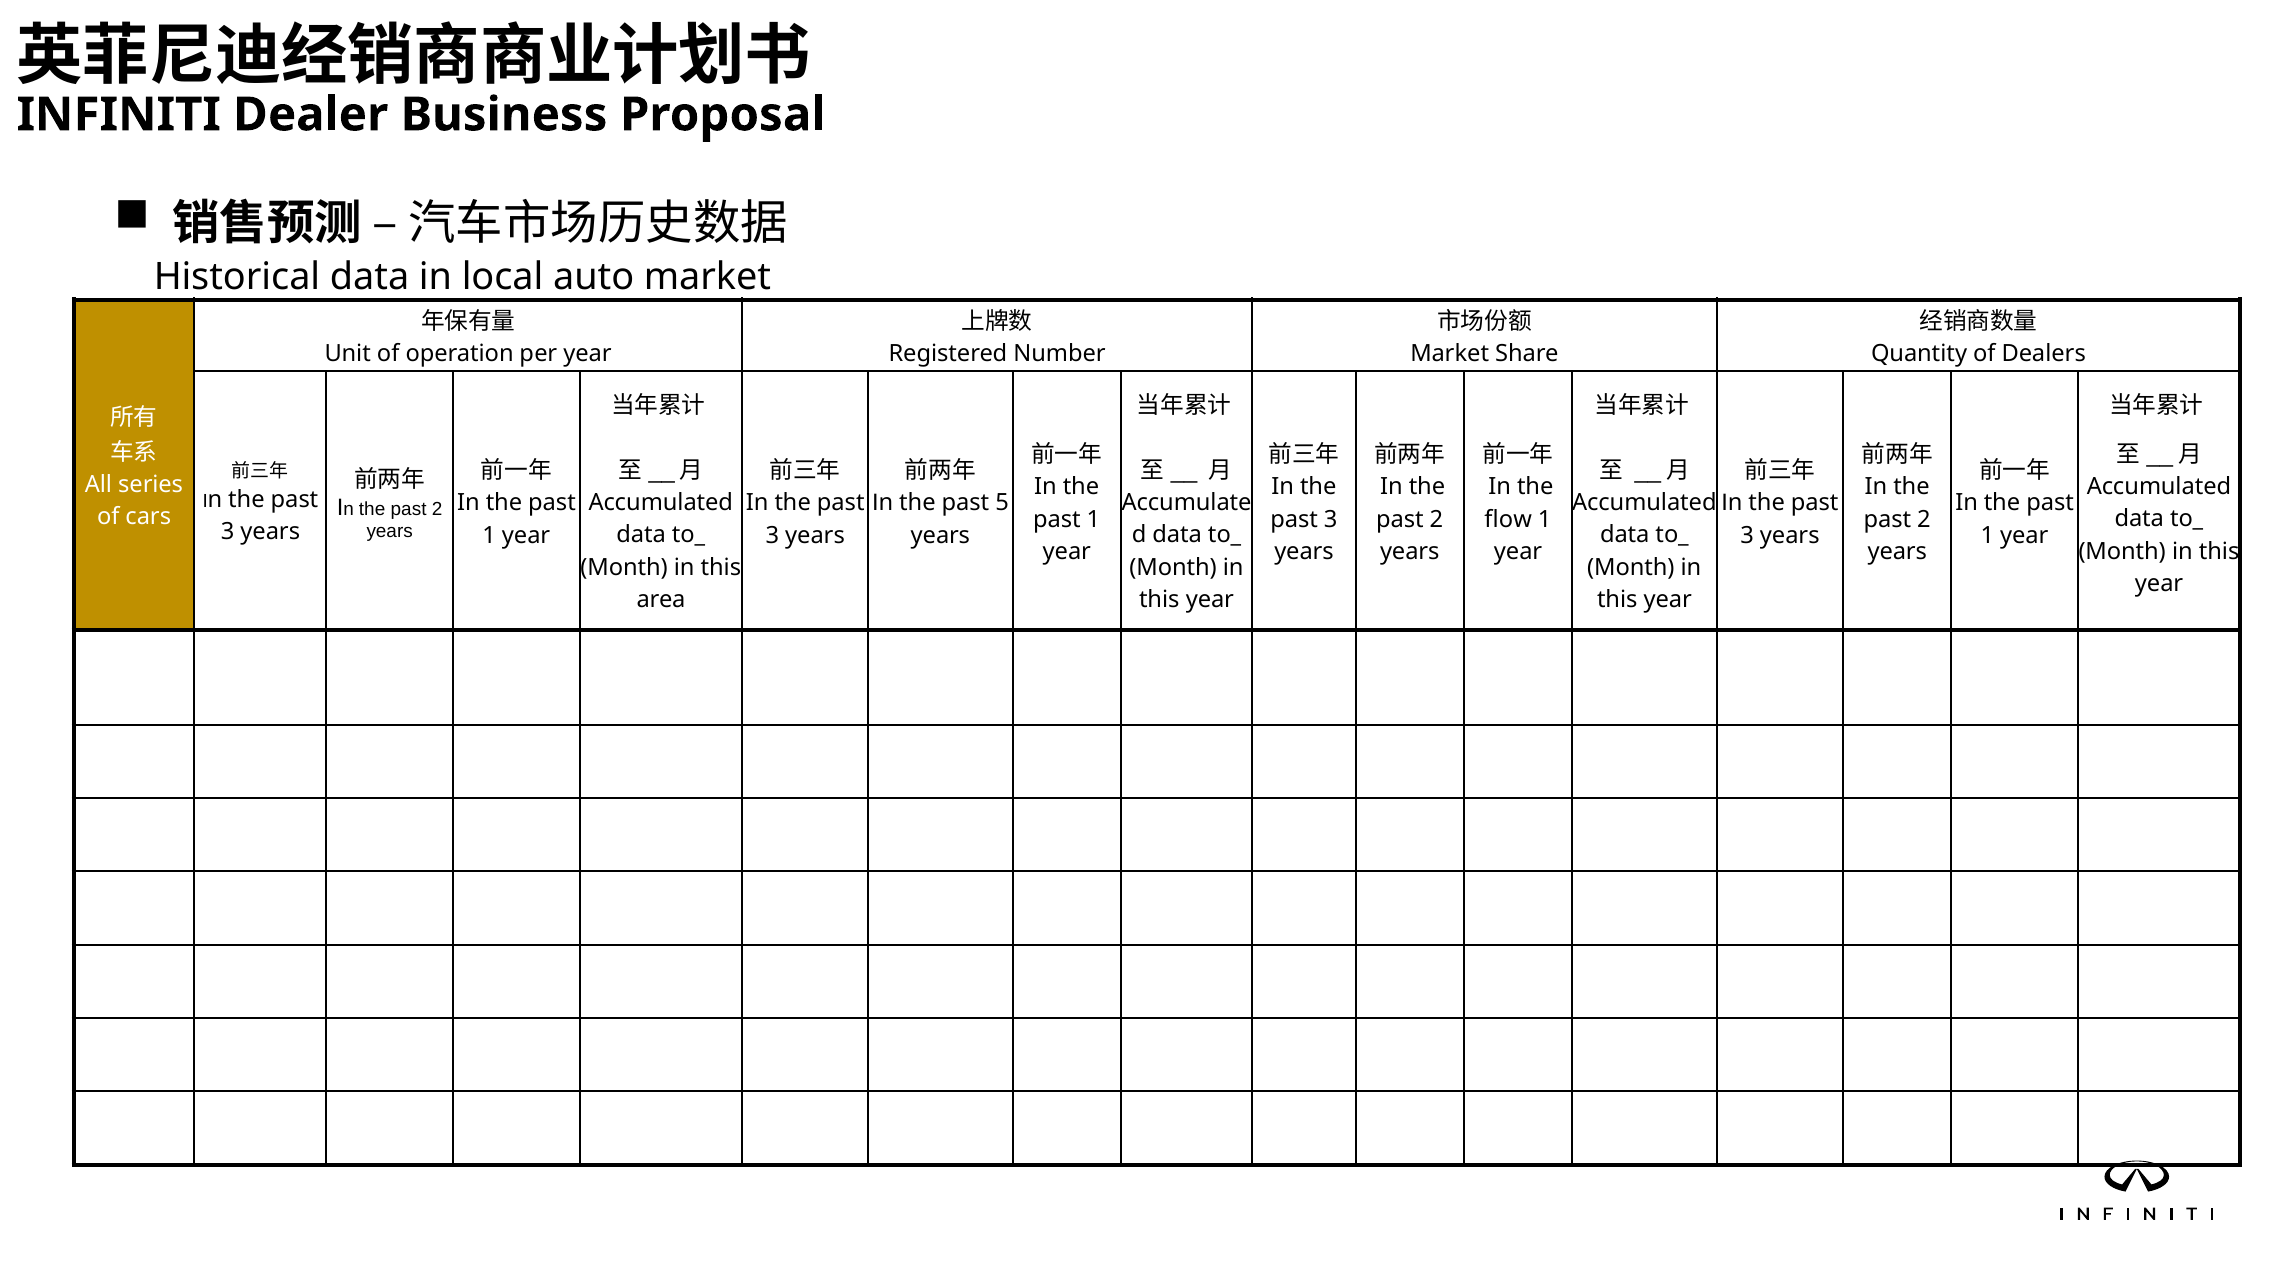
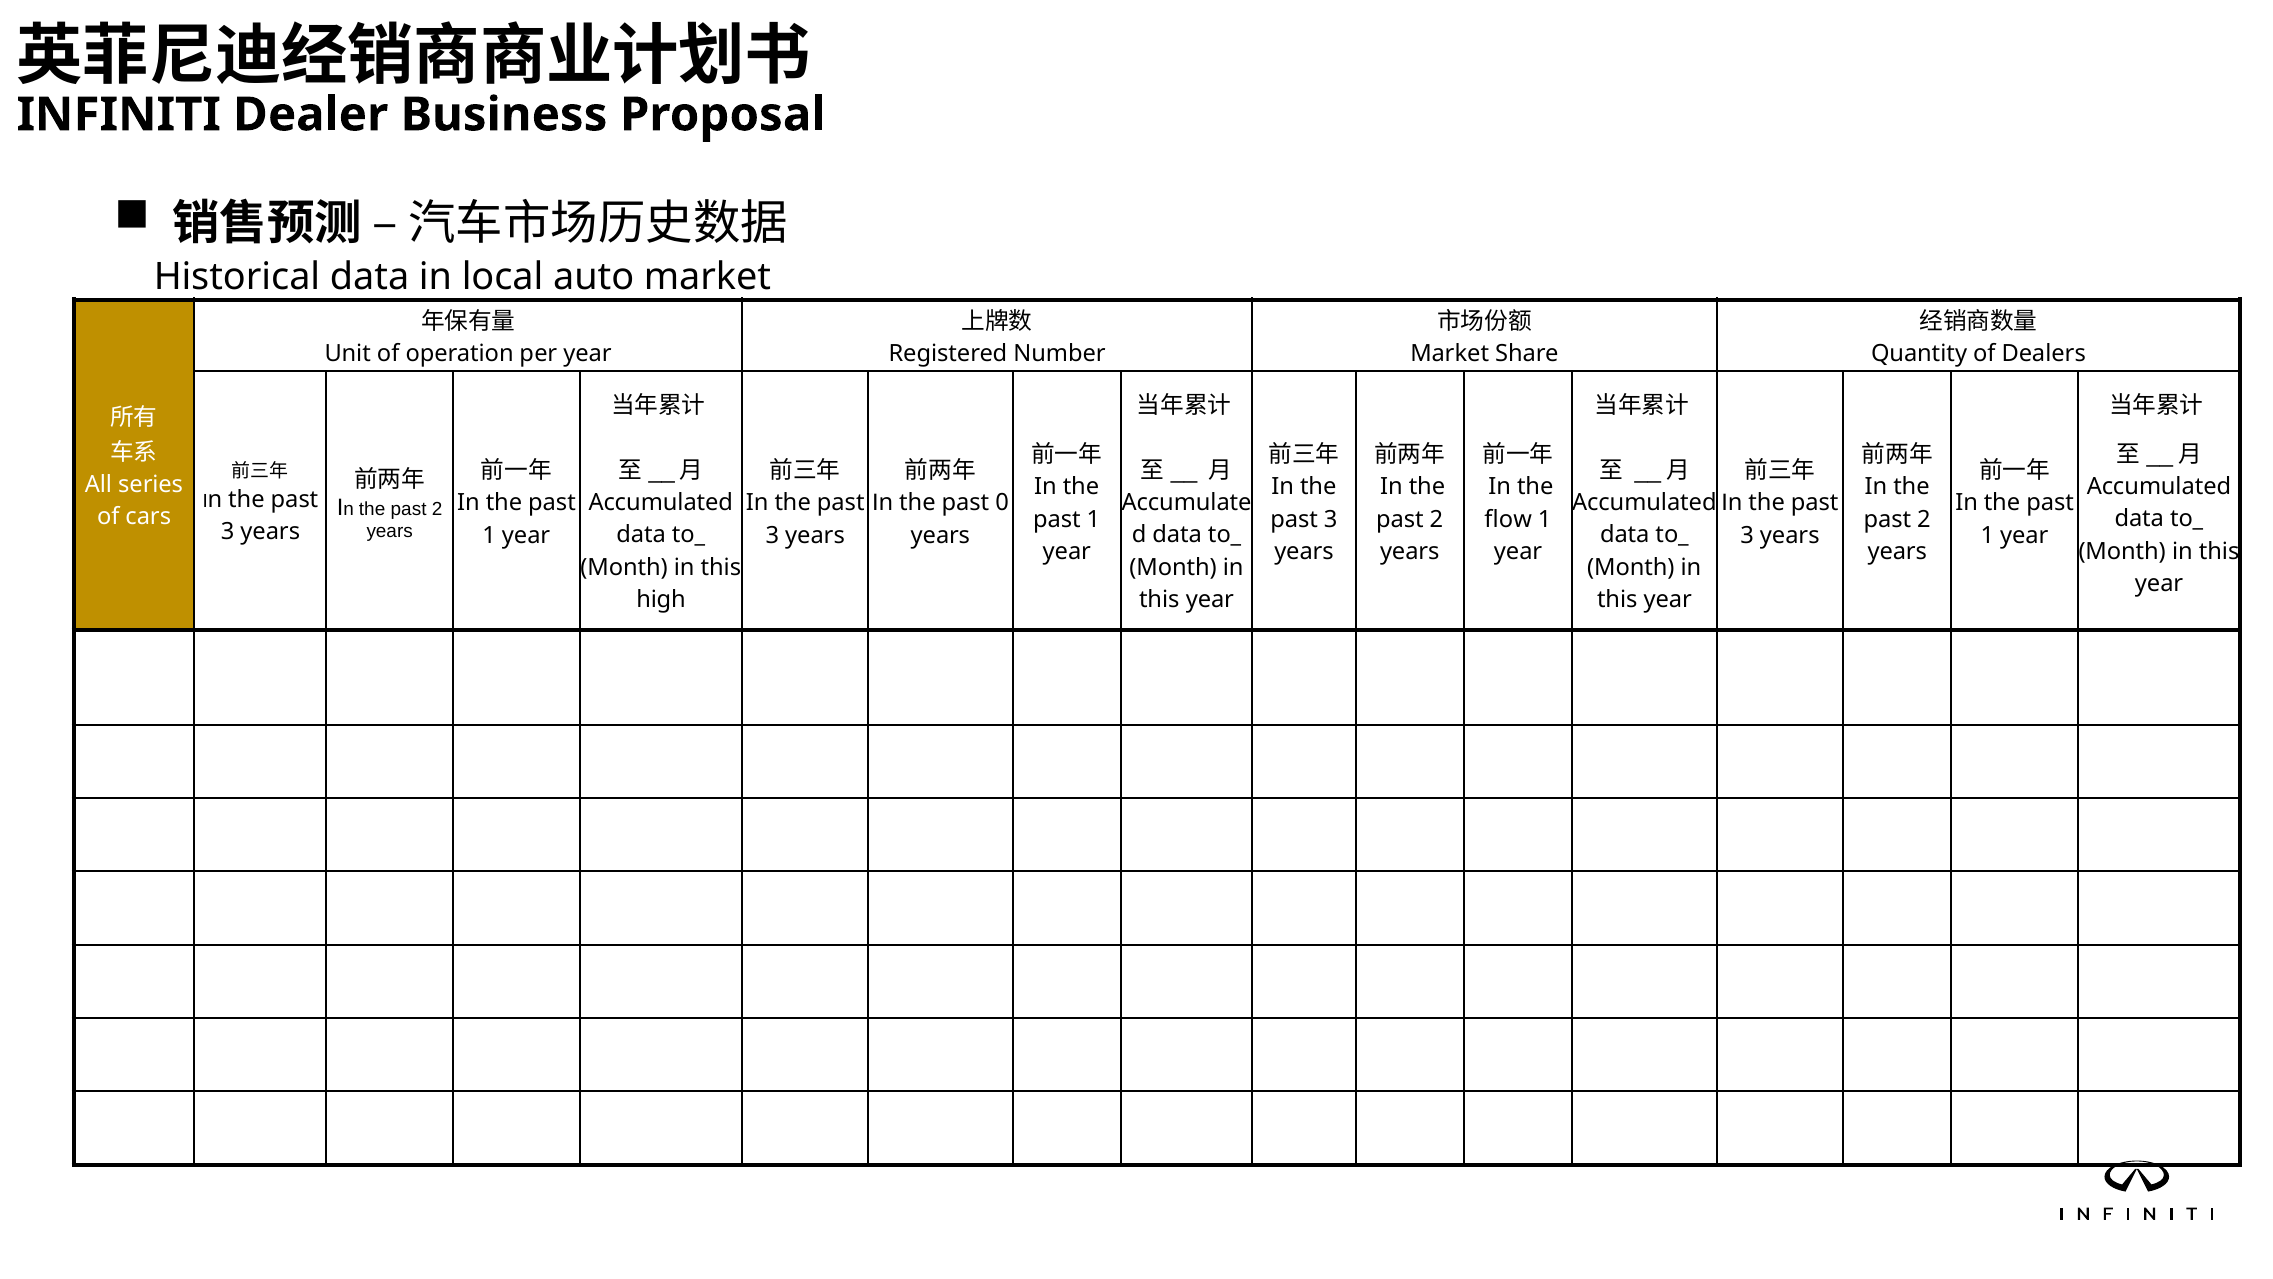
5: 5 -> 0
area: area -> high
